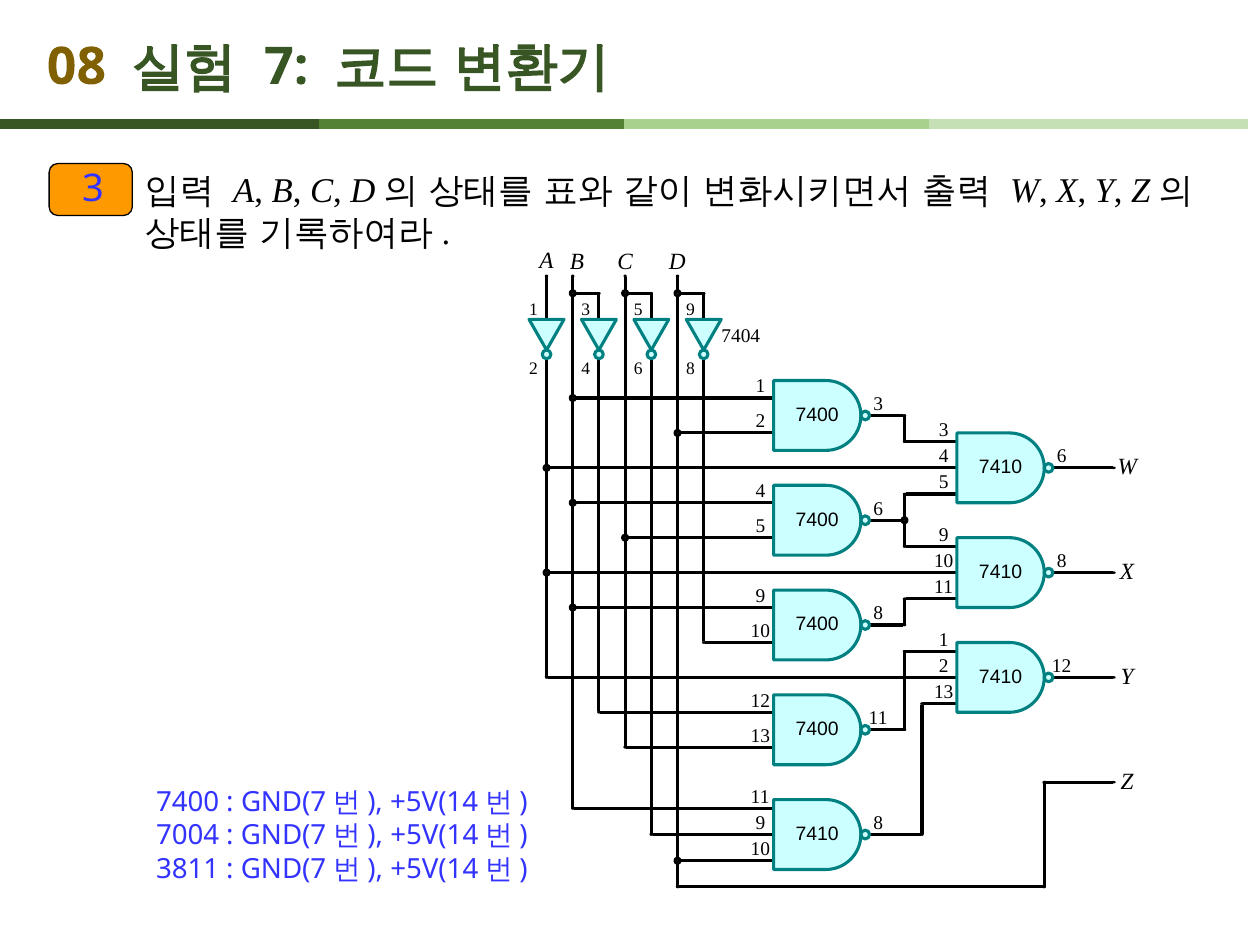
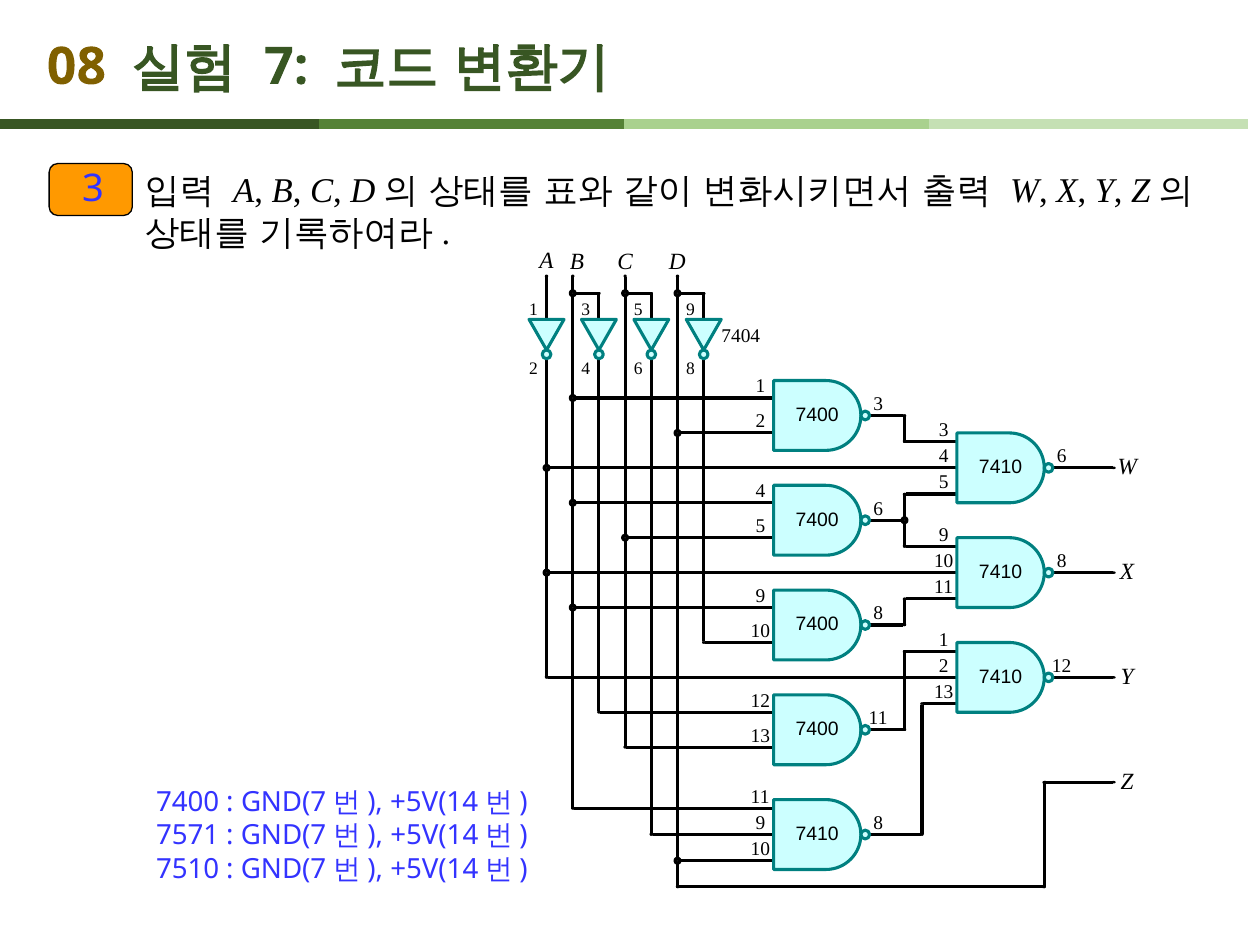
7004: 7004 -> 7571
3811: 3811 -> 7510
